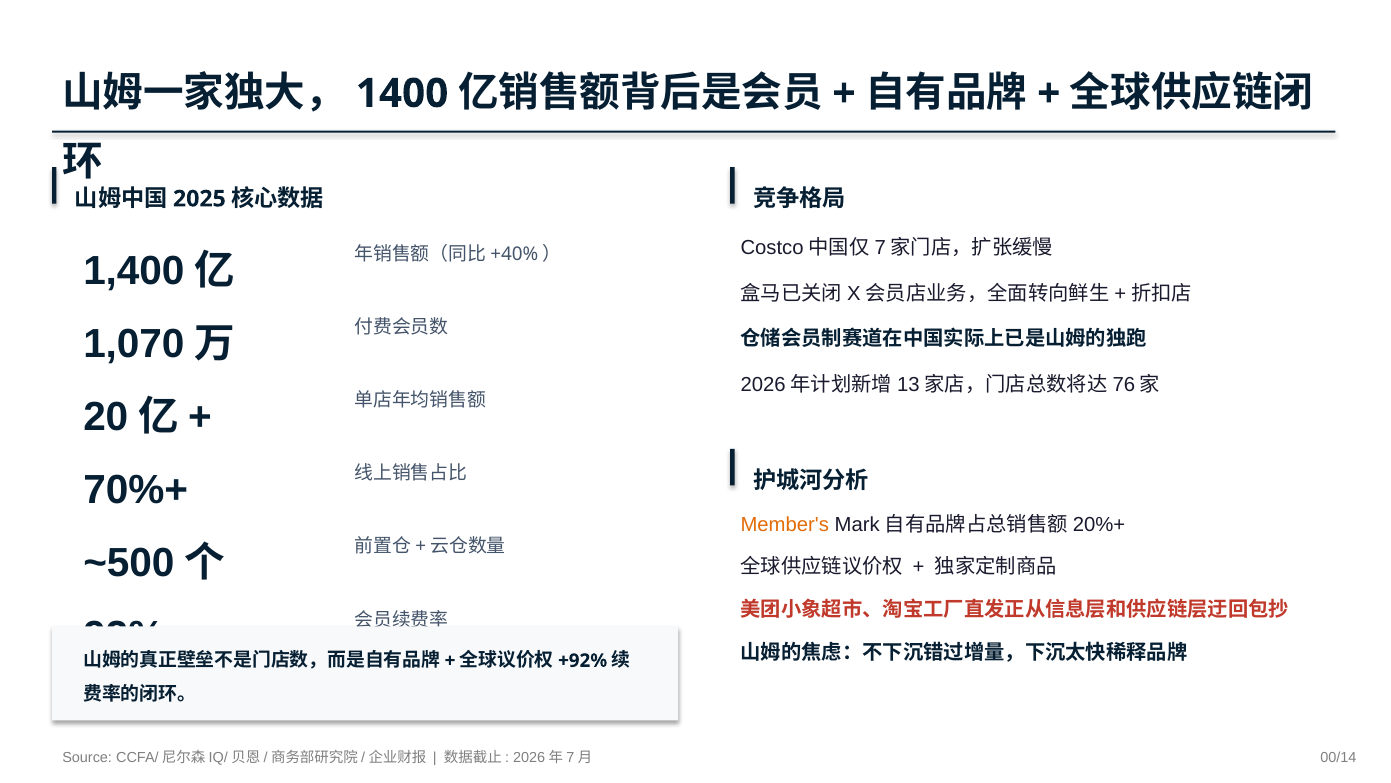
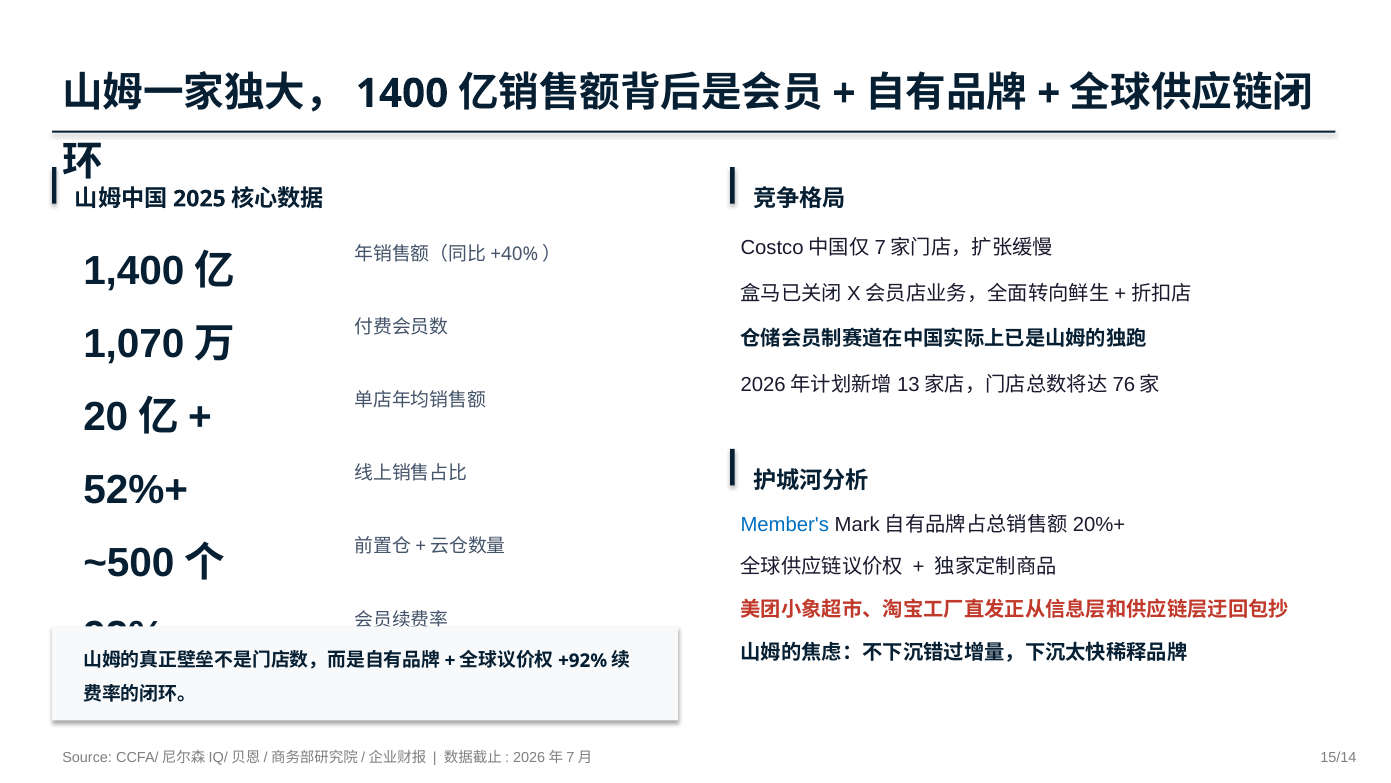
70%+: 70%+ -> 52%+
Member's colour: orange -> blue
00/14: 00/14 -> 15/14
